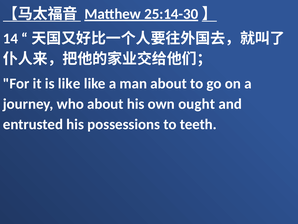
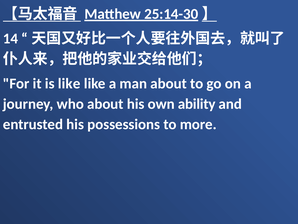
ought: ought -> ability
teeth: teeth -> more
